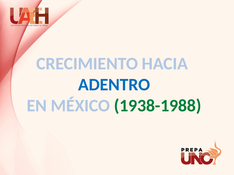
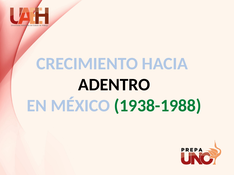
ADENTRO colour: blue -> black
